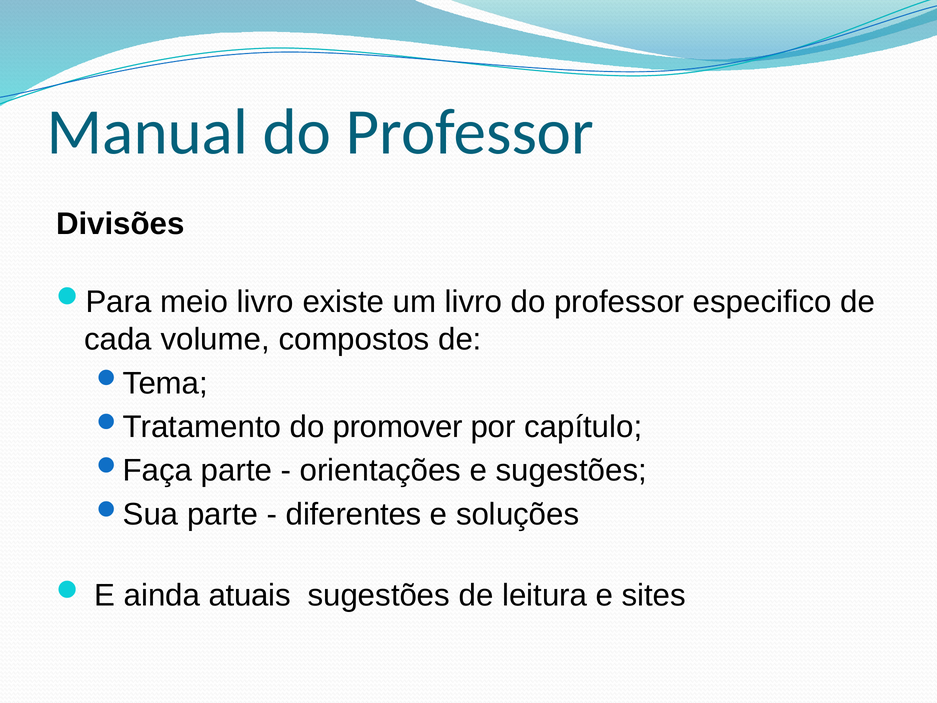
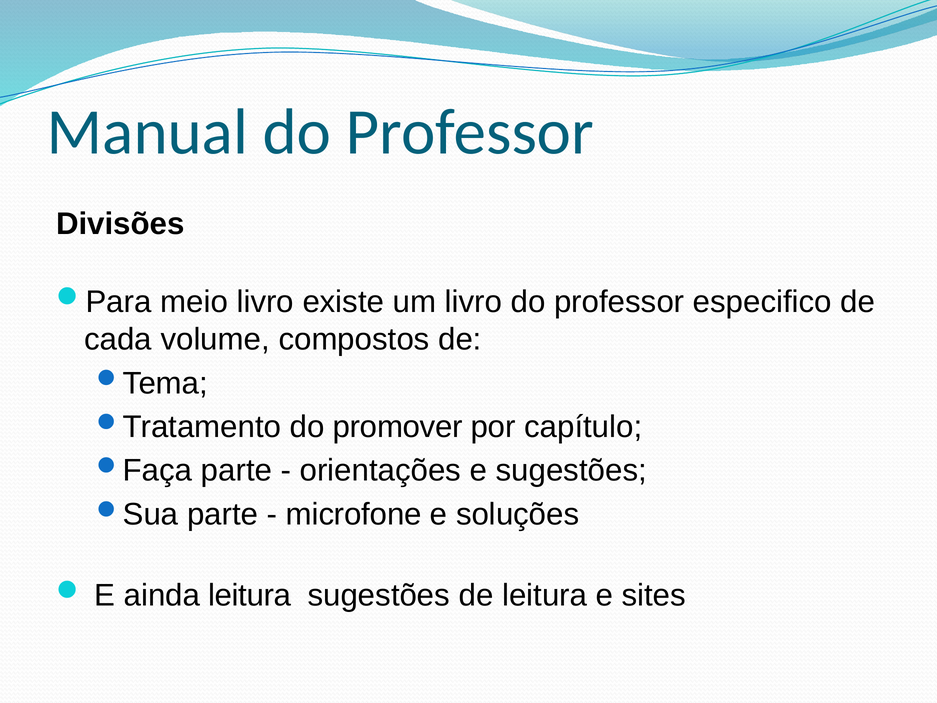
diferentes: diferentes -> microfone
ainda atuais: atuais -> leitura
